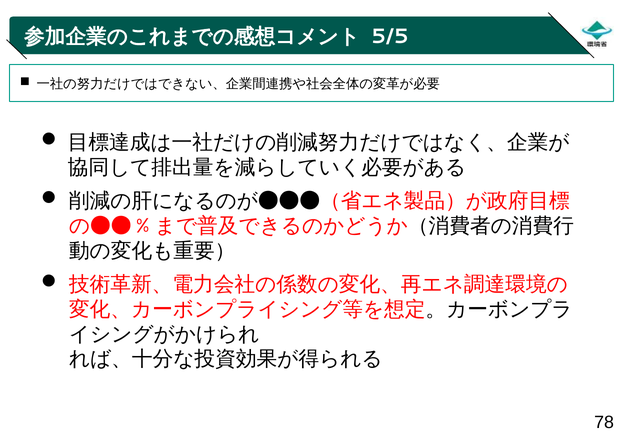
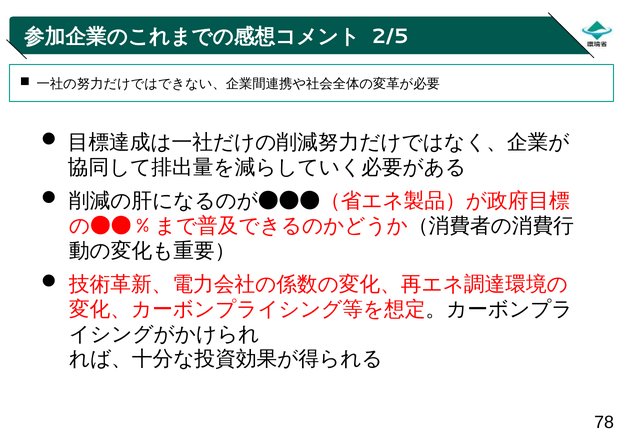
5/5: 5/5 -> 2/5
